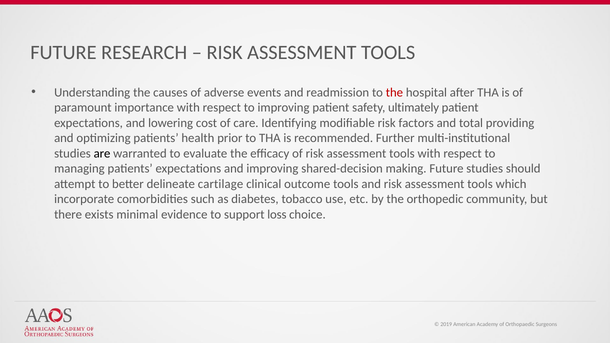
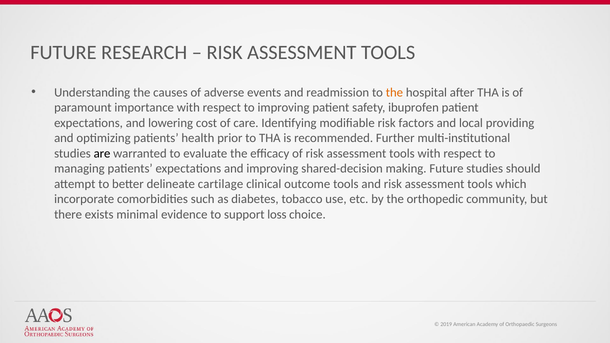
the at (394, 92) colour: red -> orange
ultimately: ultimately -> ibuprofen
total: total -> local
